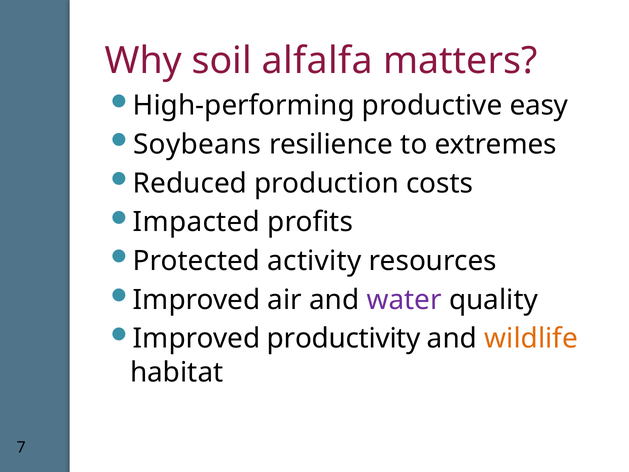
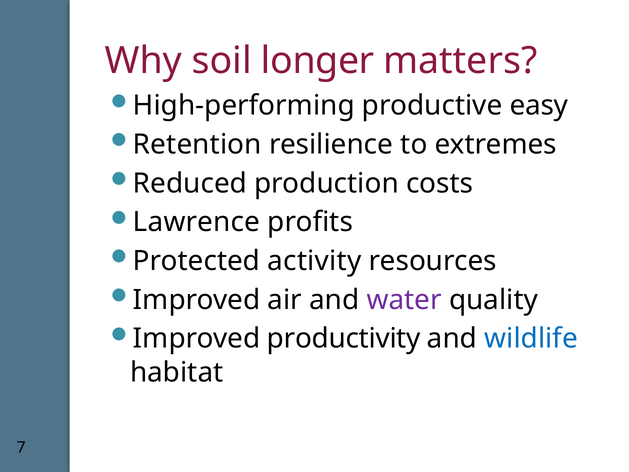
alfalfa: alfalfa -> longer
Soybeans: Soybeans -> Retention
Impacted: Impacted -> Lawrence
wildlife colour: orange -> blue
